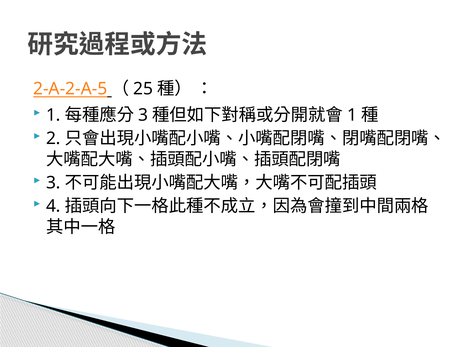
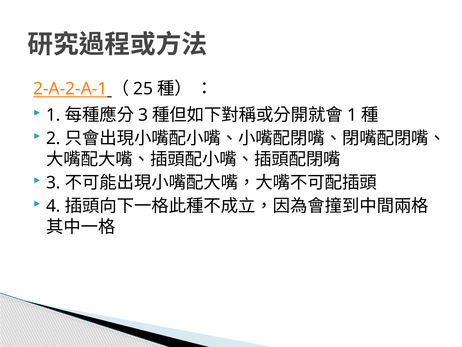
2-A-2-A-5: 2-A-2-A-5 -> 2-A-2-A-1
